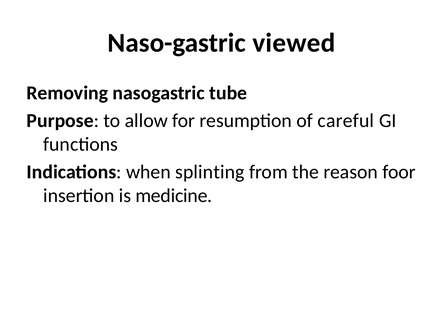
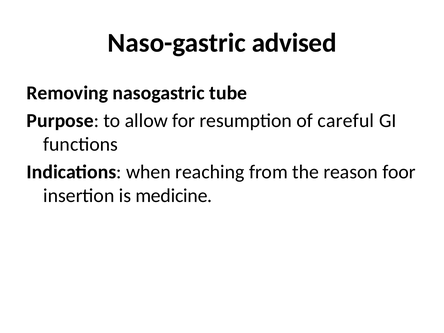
viewed: viewed -> advised
splinting: splinting -> reaching
